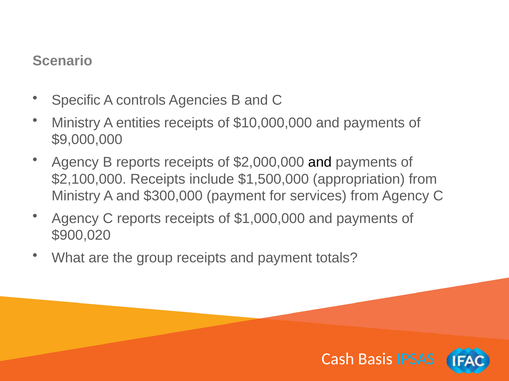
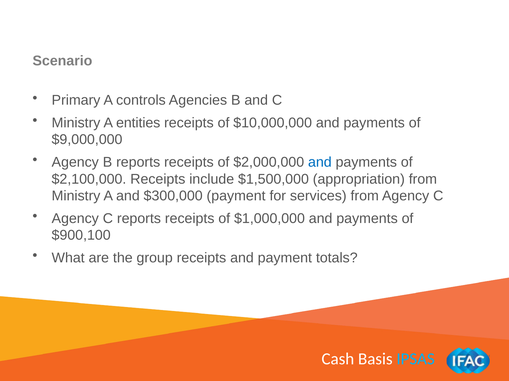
Specific: Specific -> Primary
and at (320, 162) colour: black -> blue
$900,020: $900,020 -> $900,100
